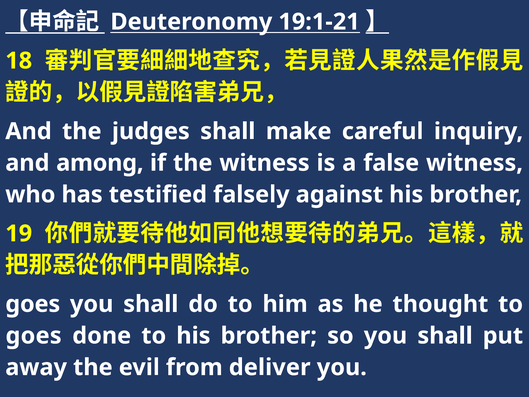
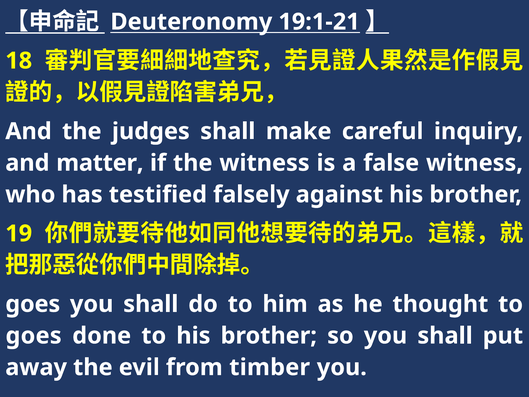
among: among -> matter
deliver: deliver -> timber
